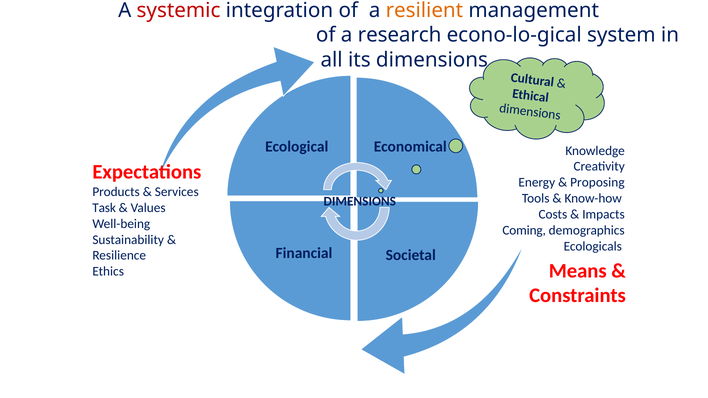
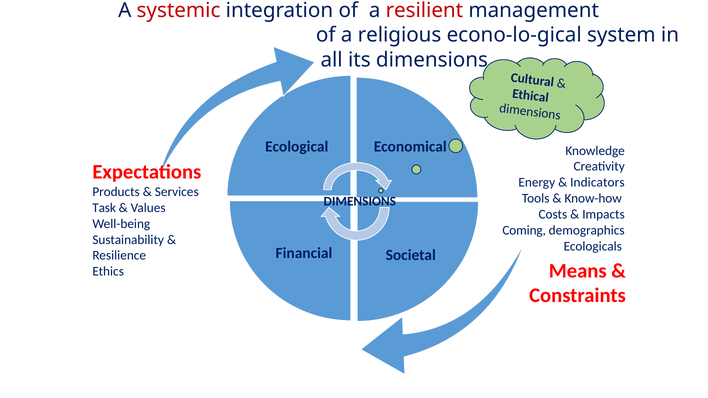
resilient colour: orange -> red
research: research -> religious
Proposing: Proposing -> Indicators
